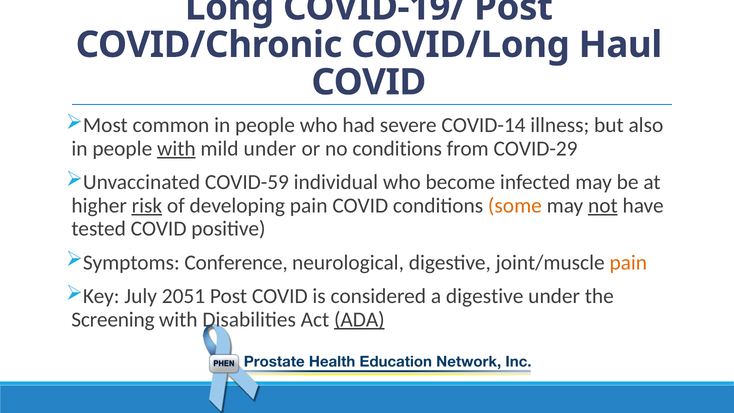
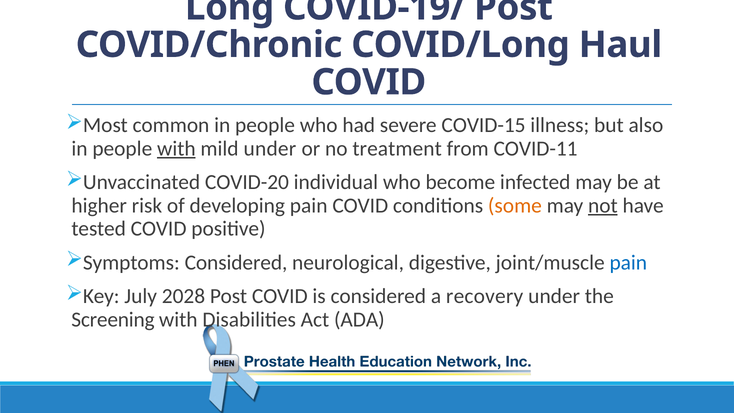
COVID-14: COVID-14 -> COVID-15
no conditions: conditions -> treatment
COVID-29: COVID-29 -> COVID-11
COVID-59: COVID-59 -> COVID-20
risk underline: present -> none
Symptoms Conference: Conference -> Considered
pain at (628, 262) colour: orange -> blue
2051: 2051 -> 2028
a digestive: digestive -> recovery
ADA underline: present -> none
